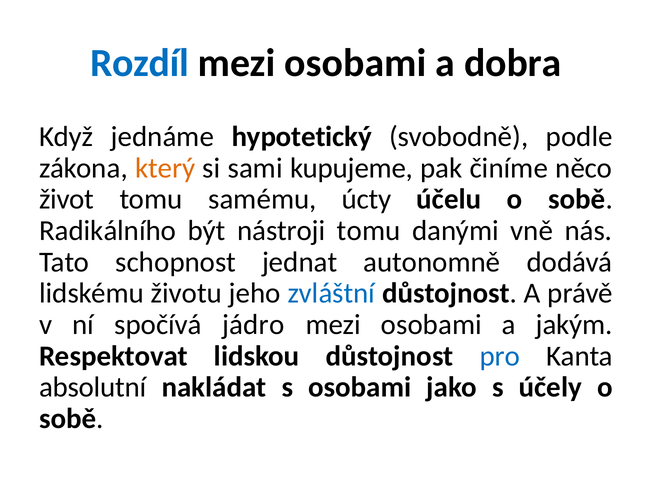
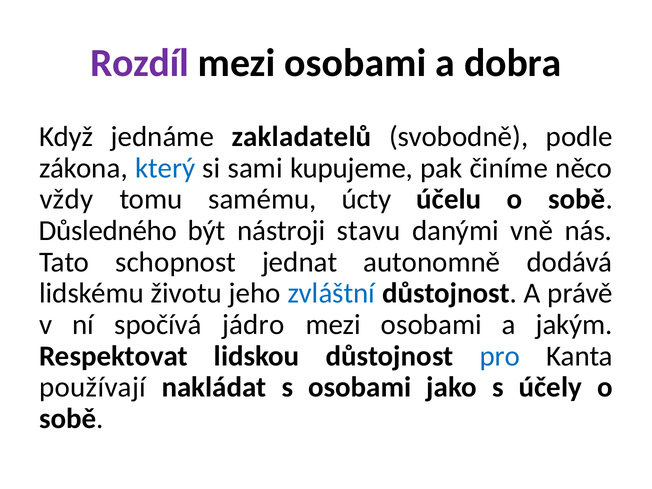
Rozdíl colour: blue -> purple
hypotetický: hypotetický -> zakladatelů
který colour: orange -> blue
život: život -> vždy
Radikálního: Radikálního -> Důsledného
nástroji tomu: tomu -> stavu
absolutní: absolutní -> používají
